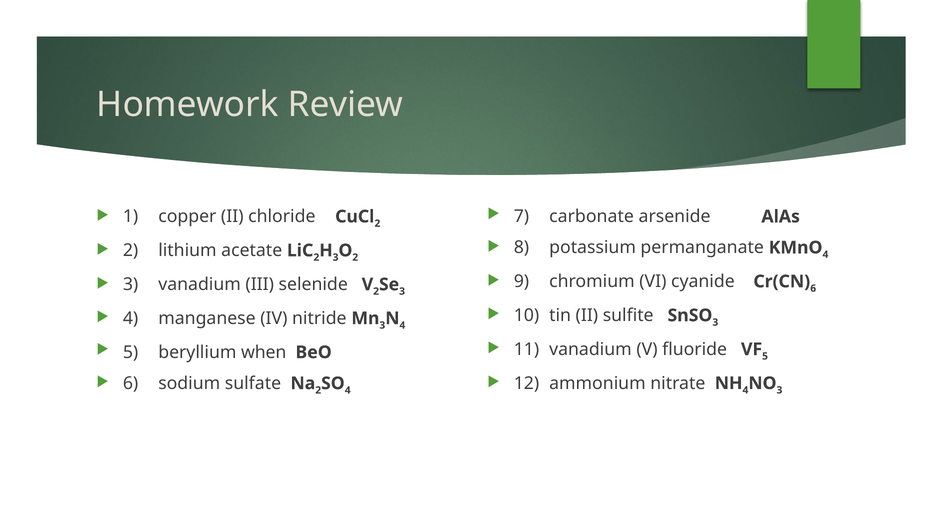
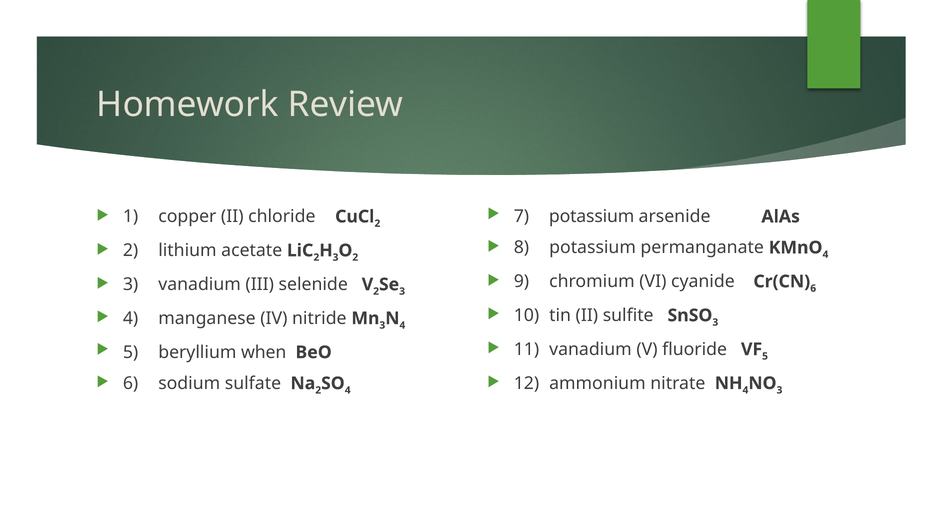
7 carbonate: carbonate -> potassium
